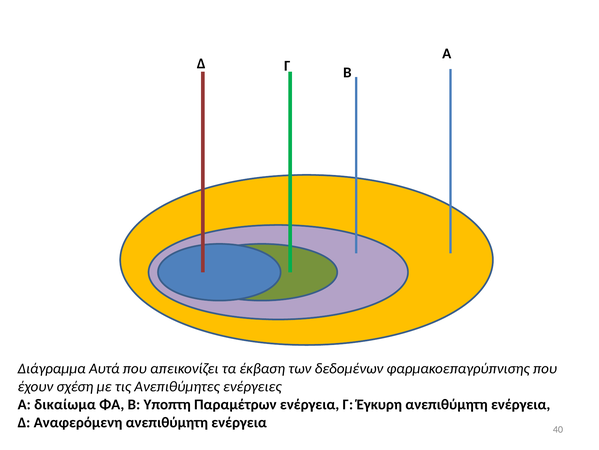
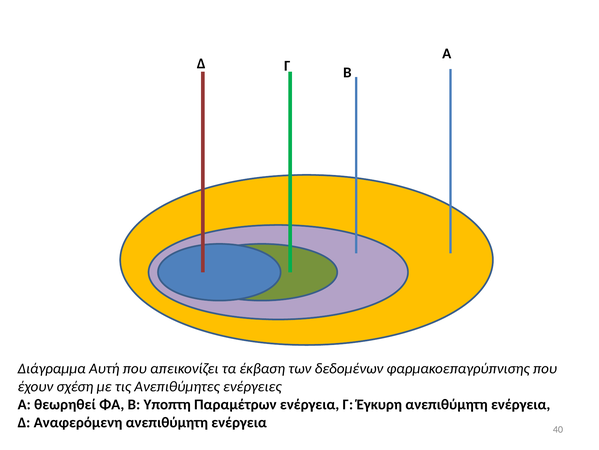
Αυτά: Αυτά -> Αυτή
δικαίωμα: δικαίωμα -> θεωρηθεί
